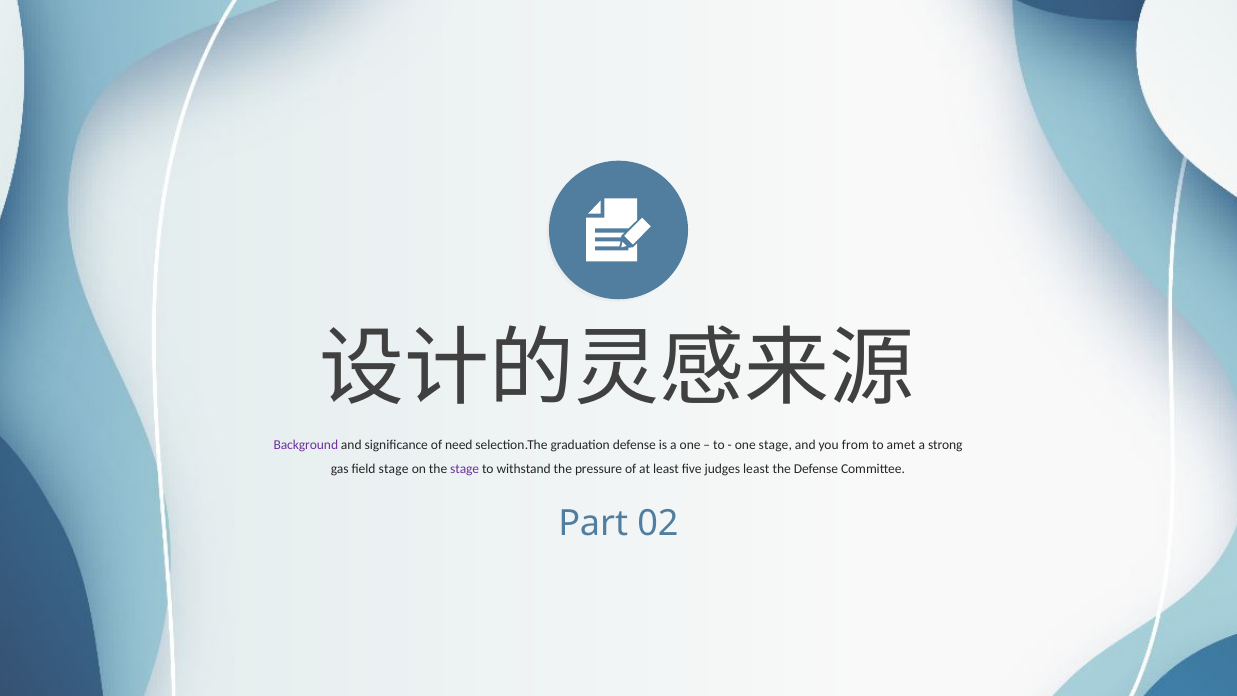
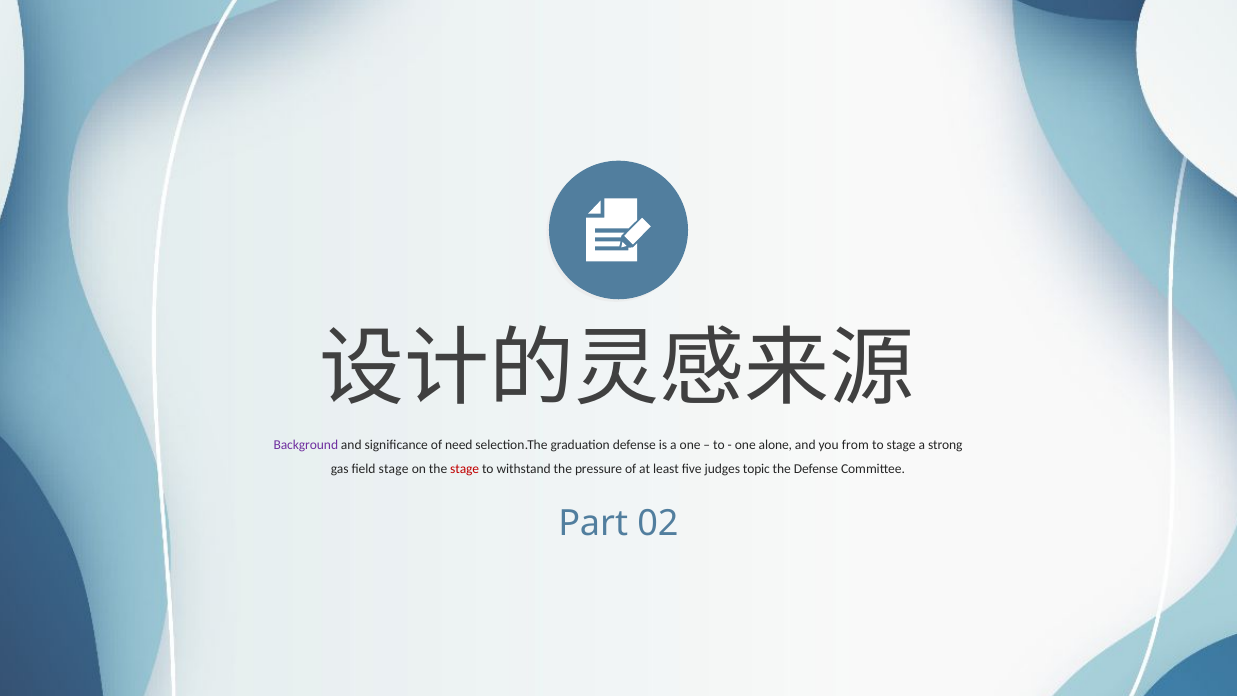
one stage: stage -> alone
to amet: amet -> stage
stage at (465, 469) colour: purple -> red
judges least: least -> topic
